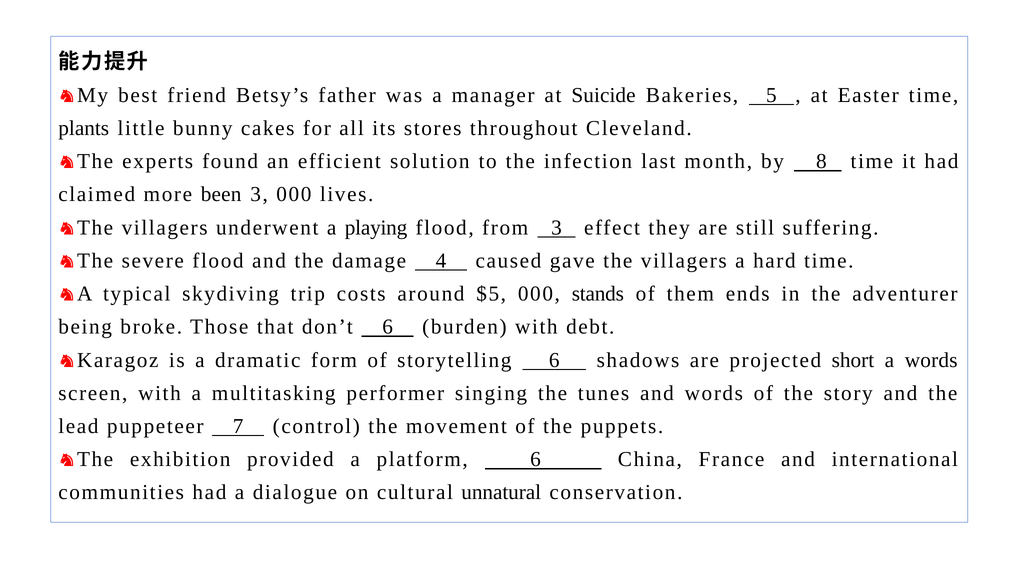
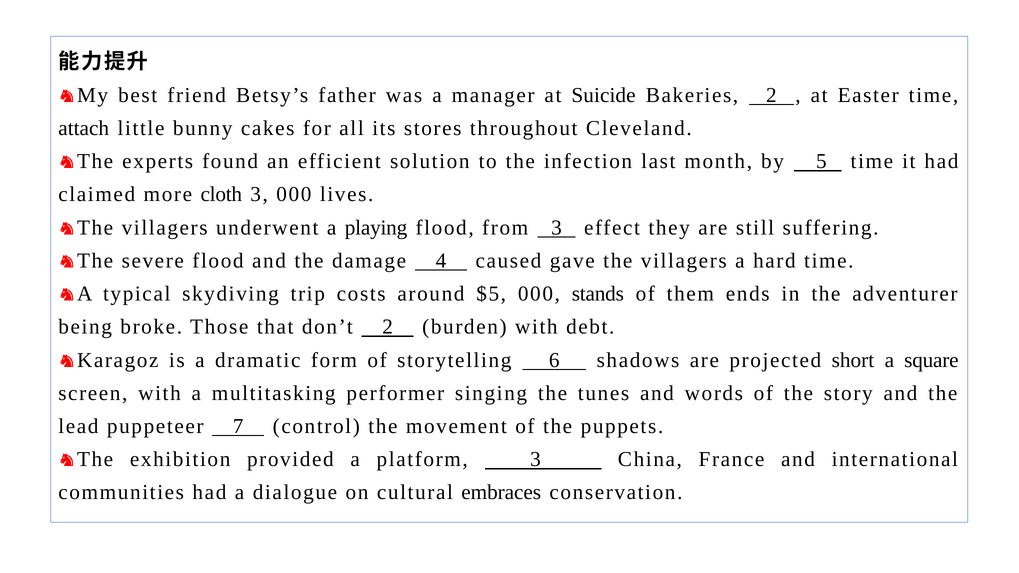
Bakeries 5: 5 -> 2
plants: plants -> attach
8: 8 -> 5
been: been -> cloth
don’t 6: 6 -> 2
a words: words -> square
platform 6: 6 -> 3
unnatural: unnatural -> embraces
